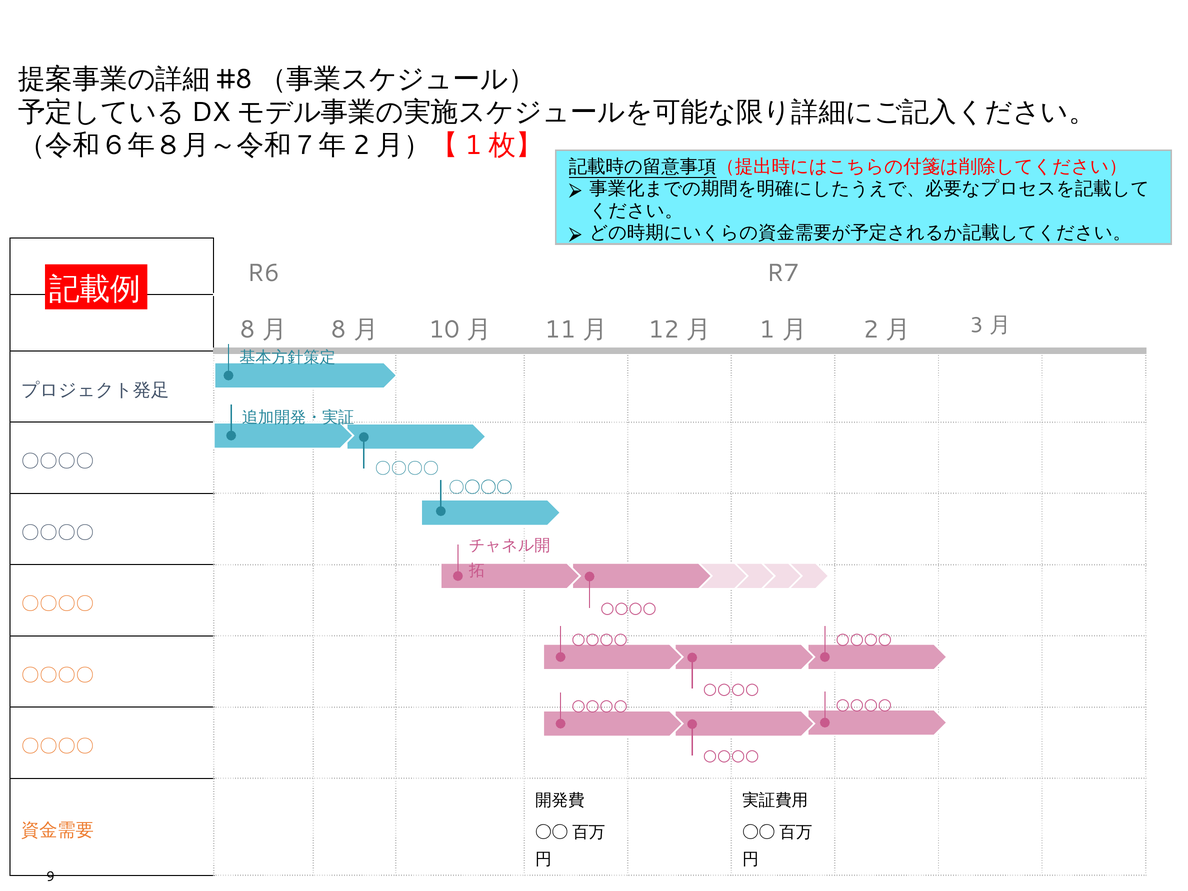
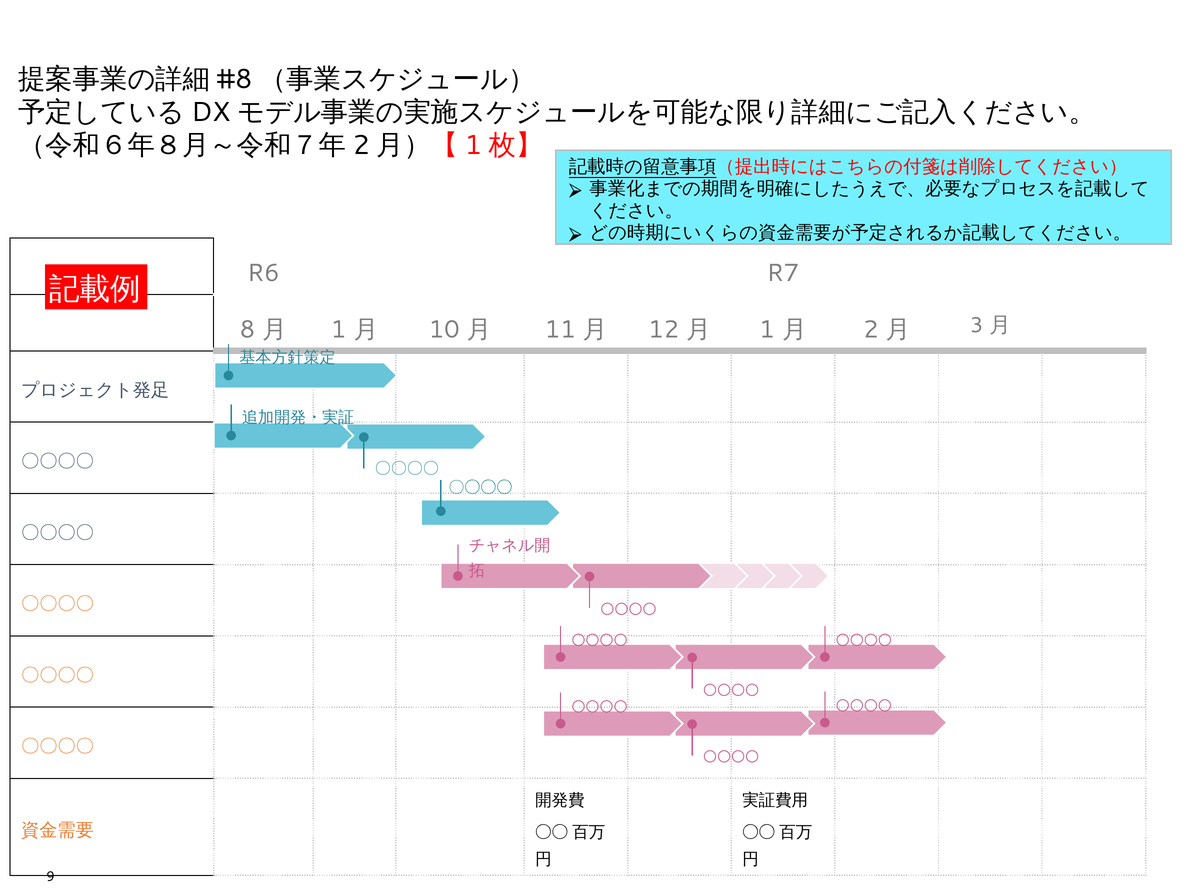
8 at (339, 329): 8 -> 1
